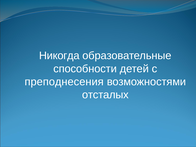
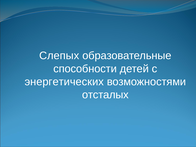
Никогда: Никогда -> Слепых
преподнесения: преподнесения -> энергетических
